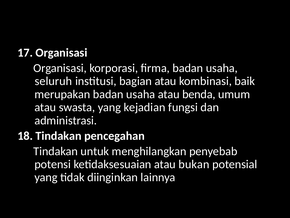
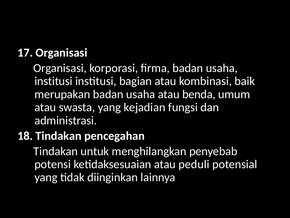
seluruh at (53, 81): seluruh -> institusi
bukan: bukan -> peduli
